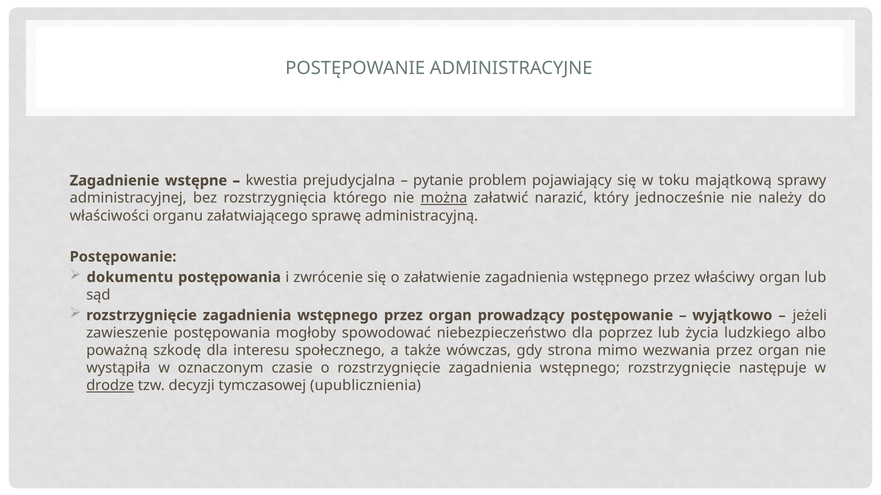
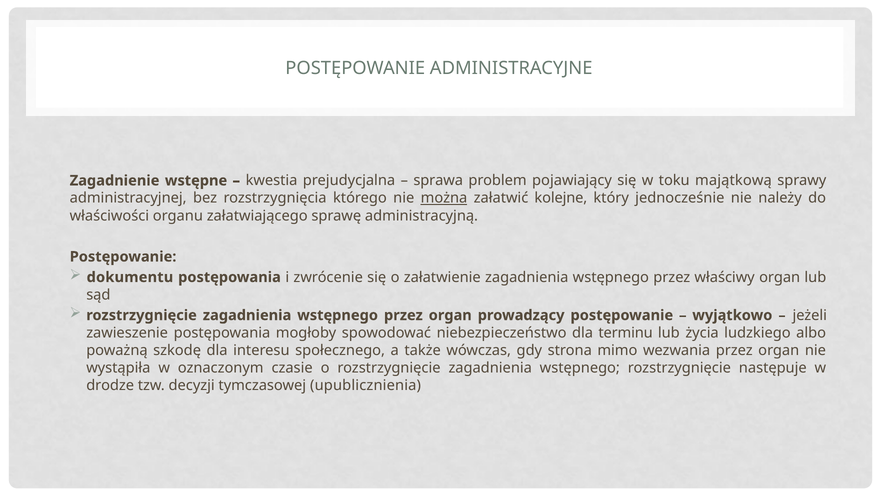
pytanie: pytanie -> sprawa
narazić: narazić -> kolejne
poprzez: poprzez -> terminu
drodze underline: present -> none
